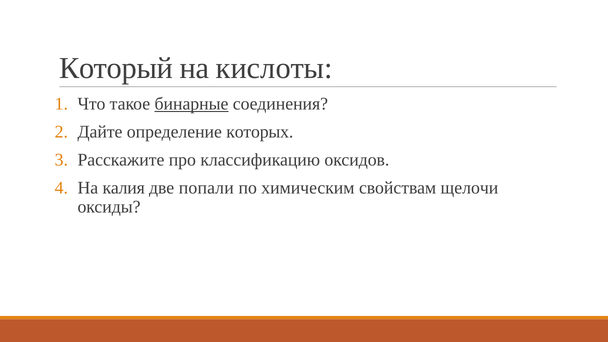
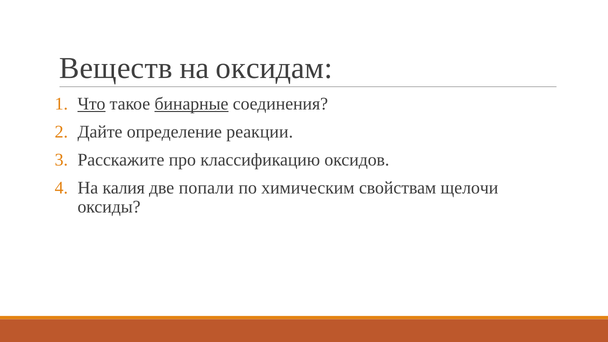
Который: Который -> Веществ
кислоты: кислоты -> оксидам
Что underline: none -> present
которых: которых -> реакции
